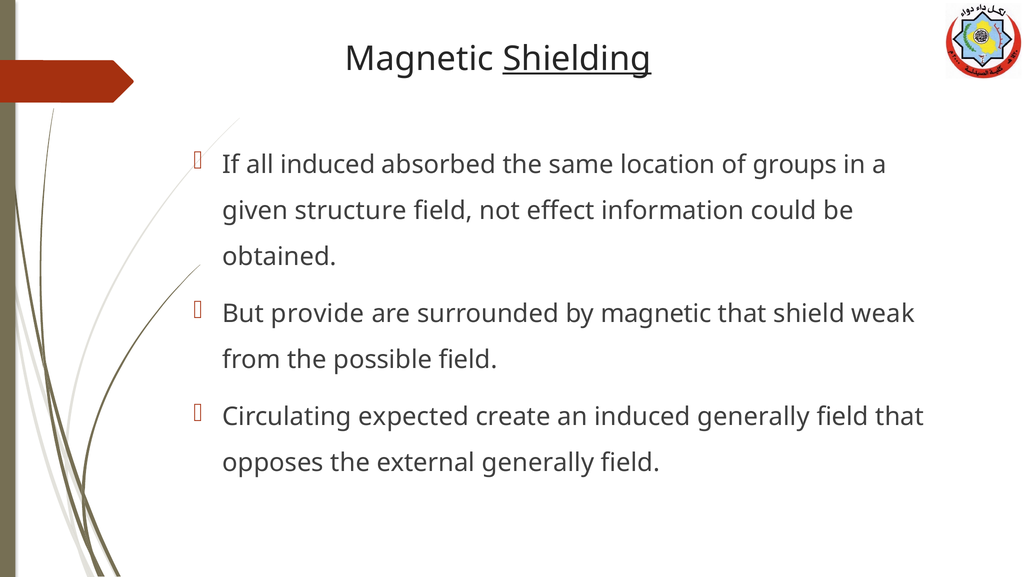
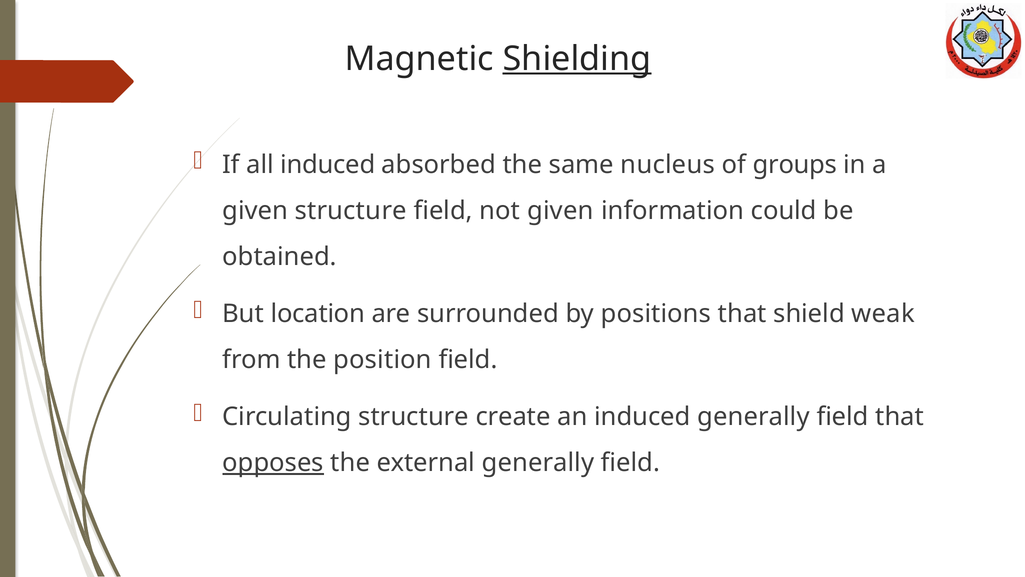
location: location -> nucleus
not effect: effect -> given
provide: provide -> location
by magnetic: magnetic -> positions
possible: possible -> position
Circulating expected: expected -> structure
opposes underline: none -> present
